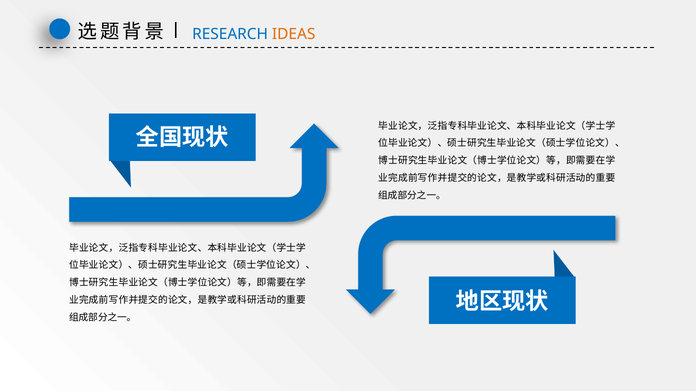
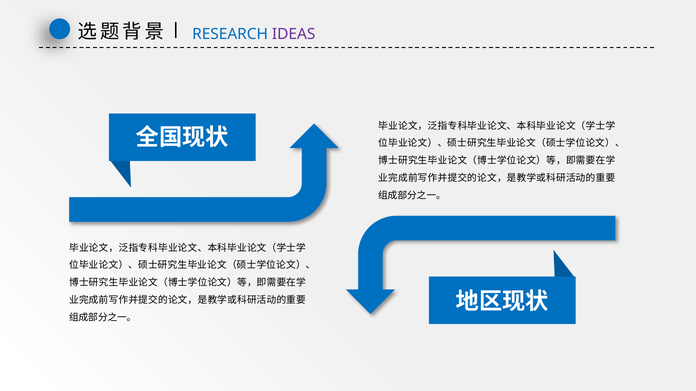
IDEAS colour: orange -> purple
